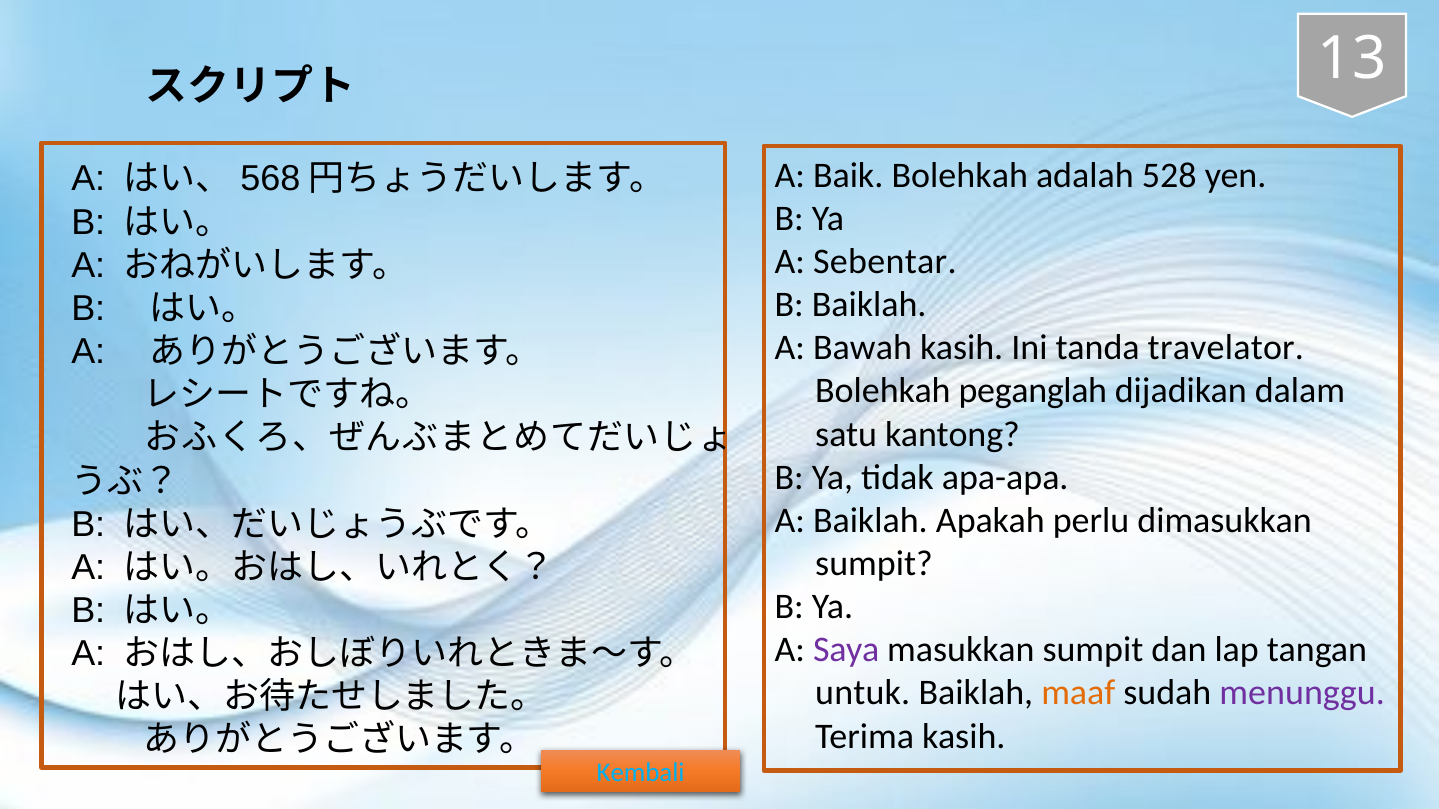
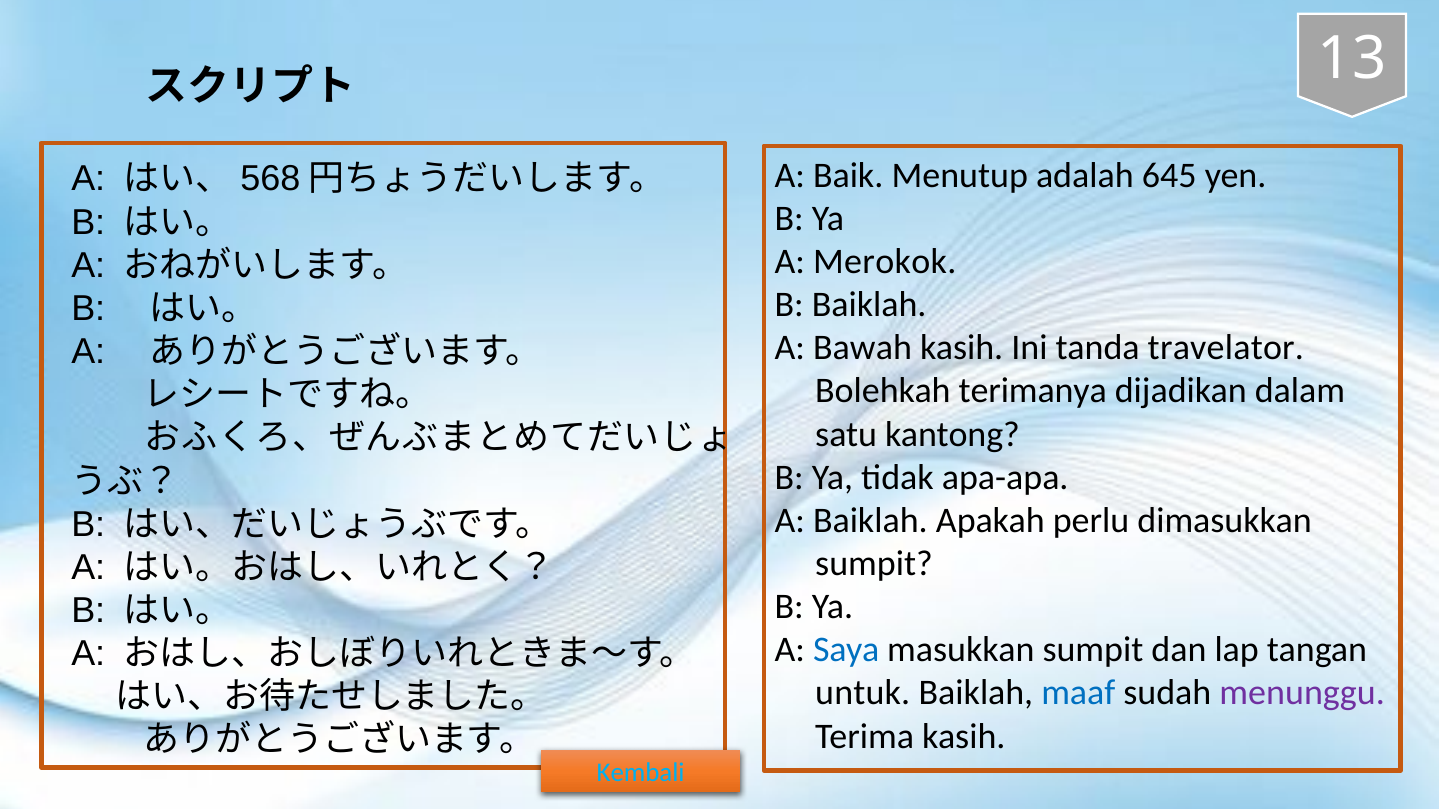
Baik Bolehkah: Bolehkah -> Menutup
528: 528 -> 645
Sebentar: Sebentar -> Merokok
peganglah: peganglah -> terimanya
Saya colour: purple -> blue
maaf colour: orange -> blue
